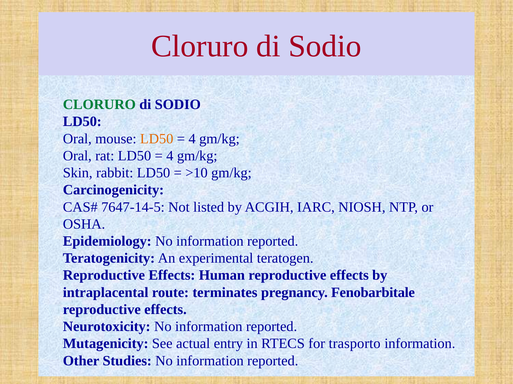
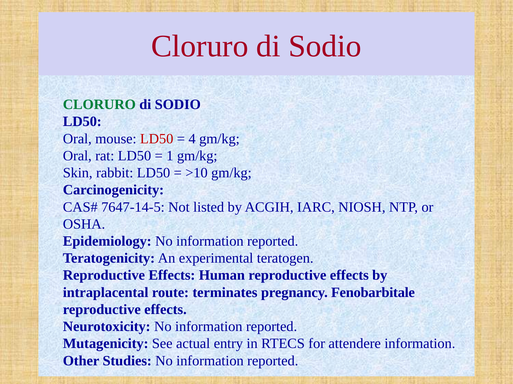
LD50 at (157, 139) colour: orange -> red
4 at (170, 156): 4 -> 1
trasporto: trasporto -> attendere
